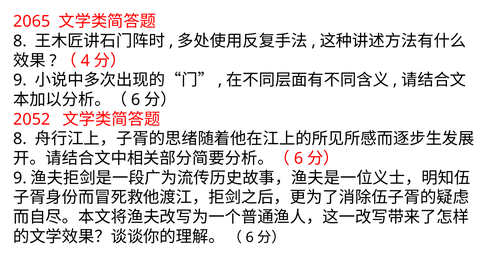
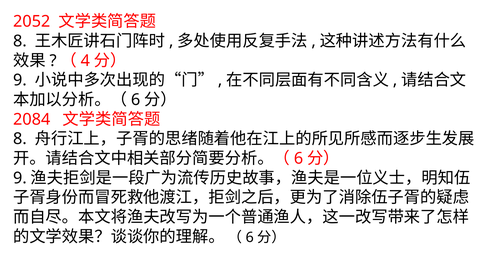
2065: 2065 -> 2052
2052: 2052 -> 2084
